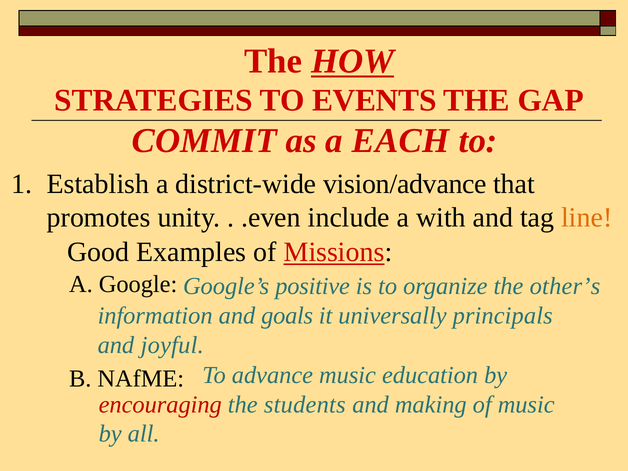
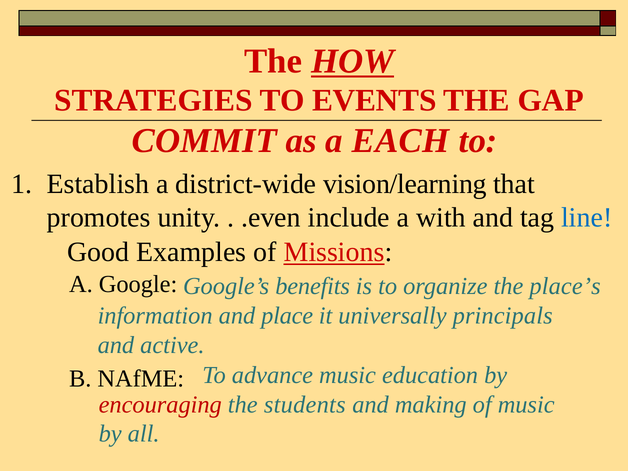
vision/advance: vision/advance -> vision/learning
line colour: orange -> blue
positive: positive -> benefits
other’s: other’s -> place’s
goals: goals -> place
joyful: joyful -> active
